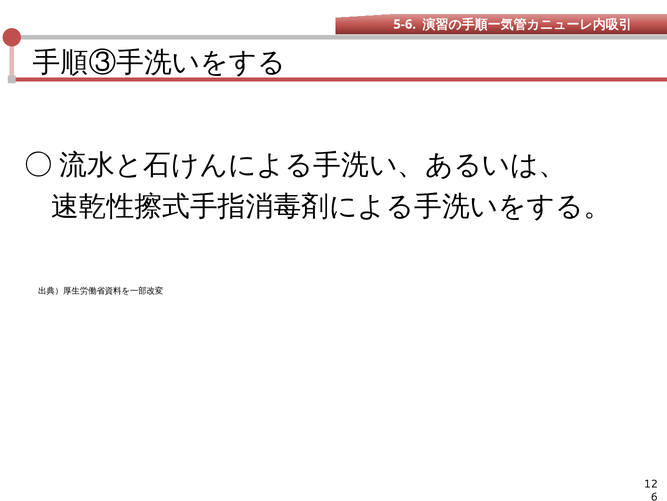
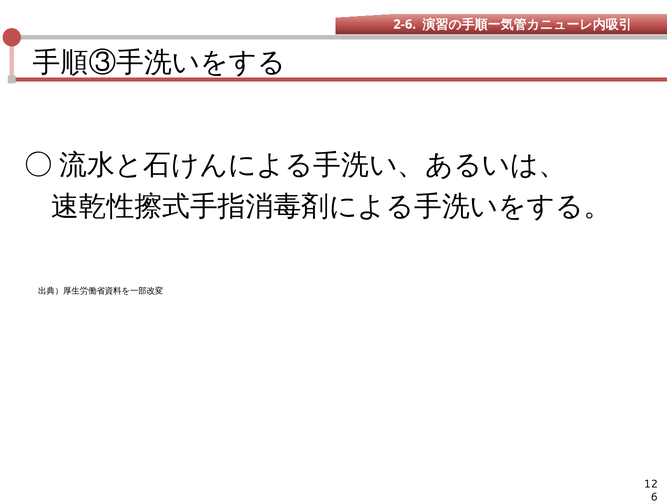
5-6: 5-6 -> 2-6
